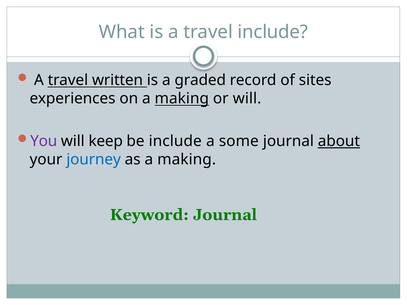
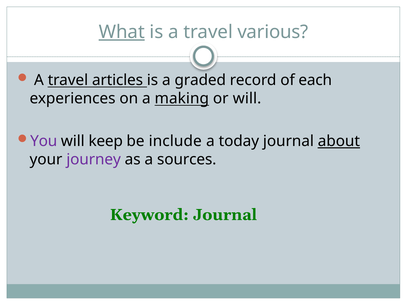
What underline: none -> present
travel include: include -> various
written: written -> articles
sites: sites -> each
some: some -> today
journey colour: blue -> purple
as a making: making -> sources
